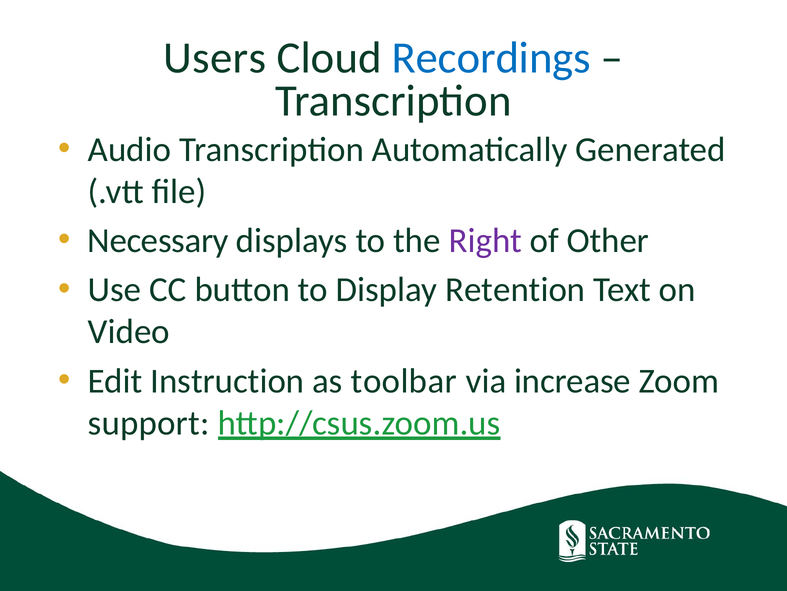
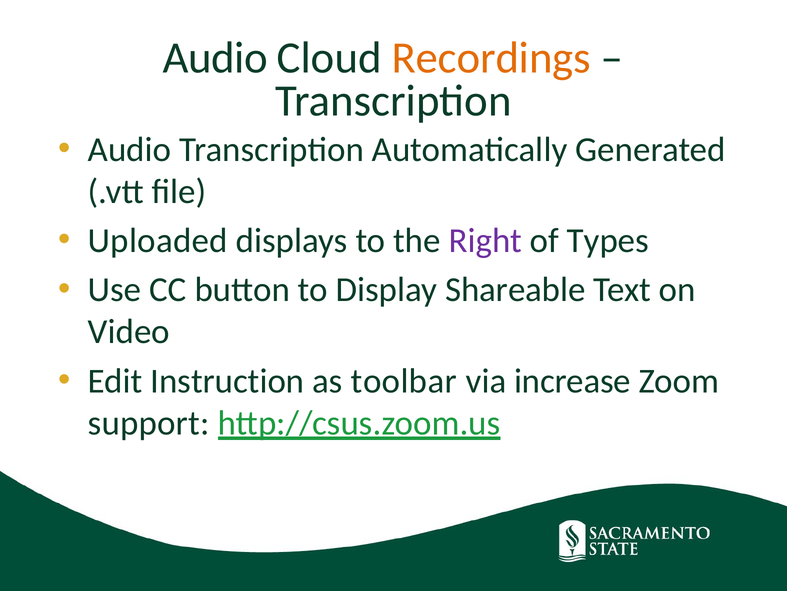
Users at (215, 58): Users -> Audio
Recordings colour: blue -> orange
Necessary: Necessary -> Uploaded
Other: Other -> Types
Retention: Retention -> Shareable
